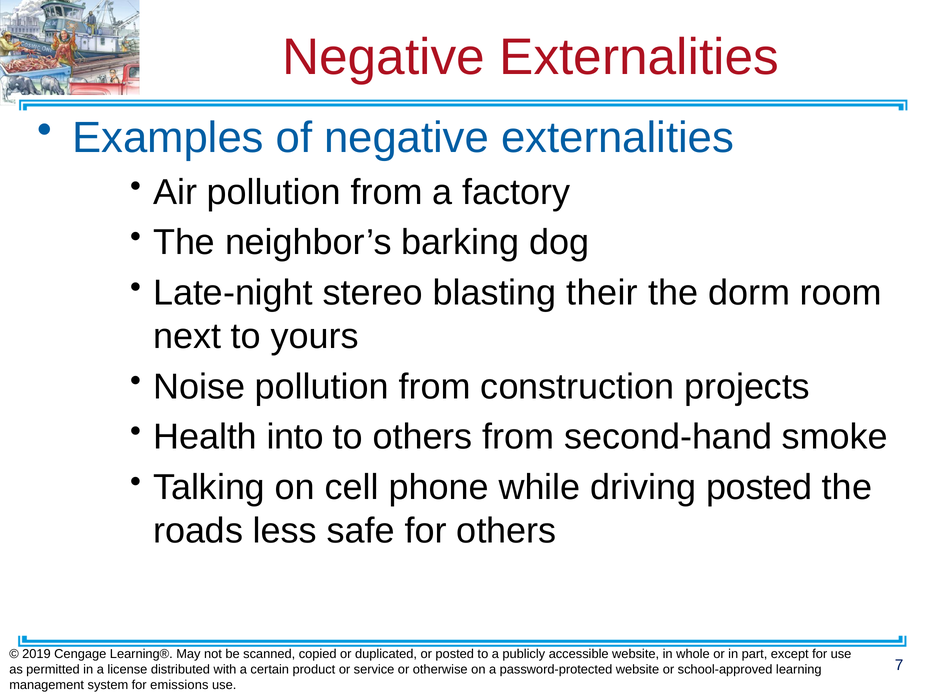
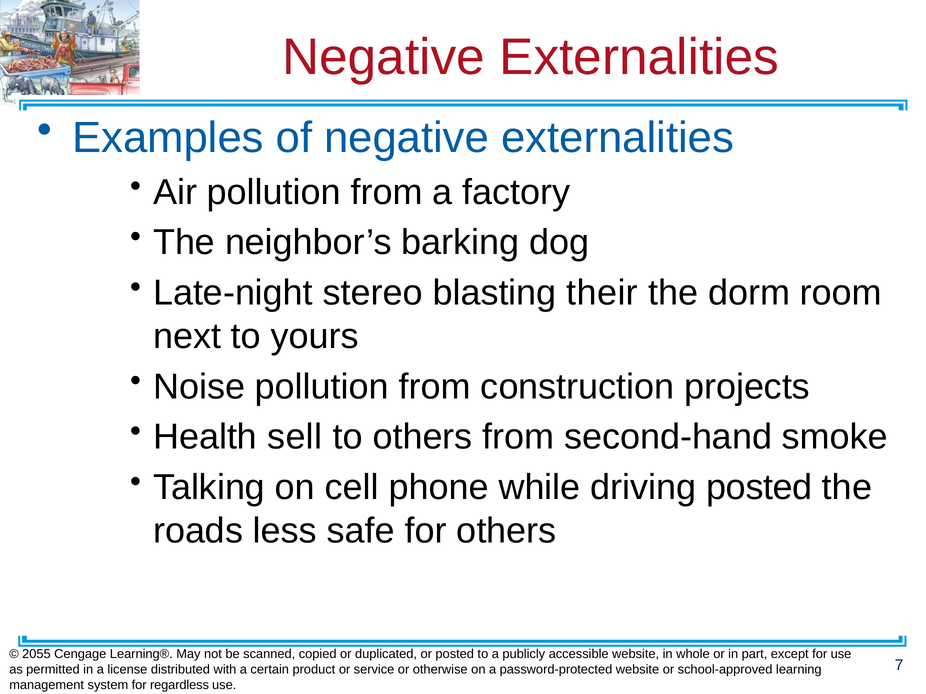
into: into -> sell
2019: 2019 -> 2055
emissions: emissions -> regardless
